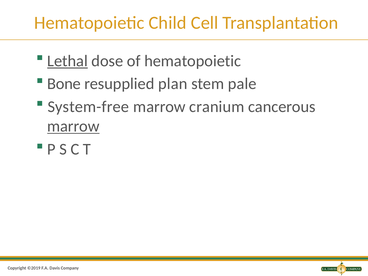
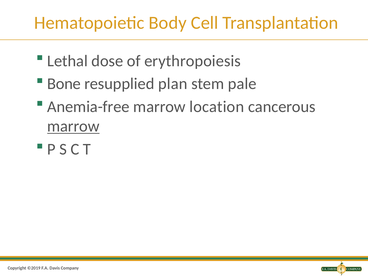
Child: Child -> Body
Lethal underline: present -> none
of hematopoietic: hematopoietic -> erythropoiesis
System-free: System-free -> Anemia-free
cranium: cranium -> location
